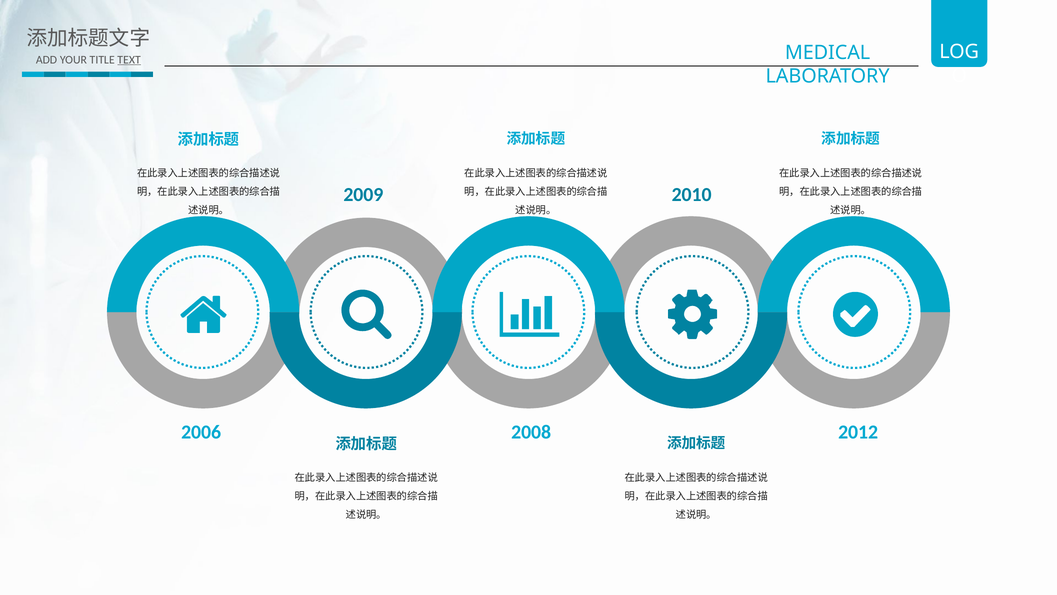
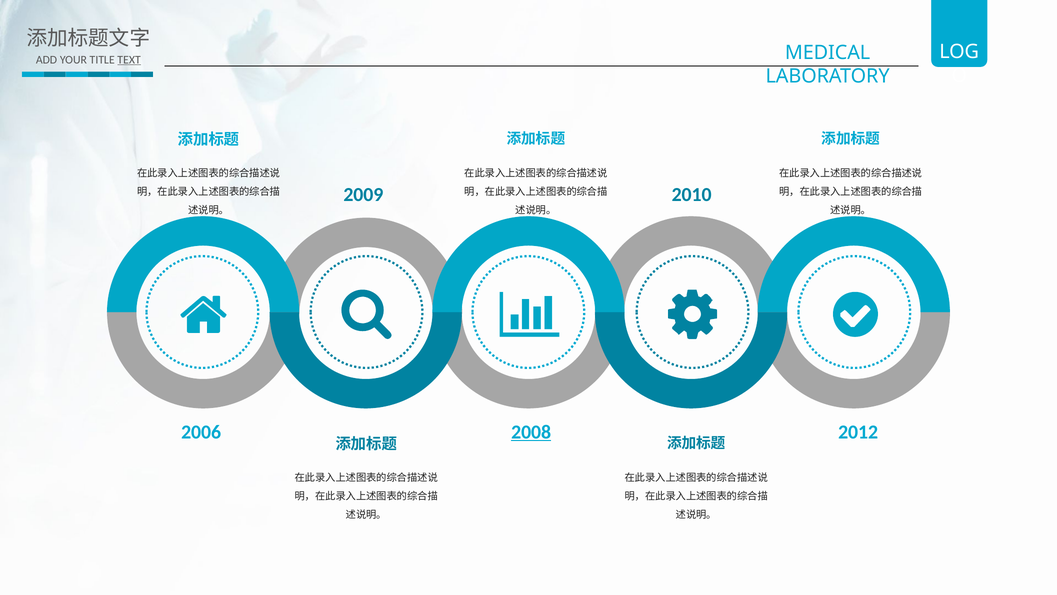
2008 underline: none -> present
